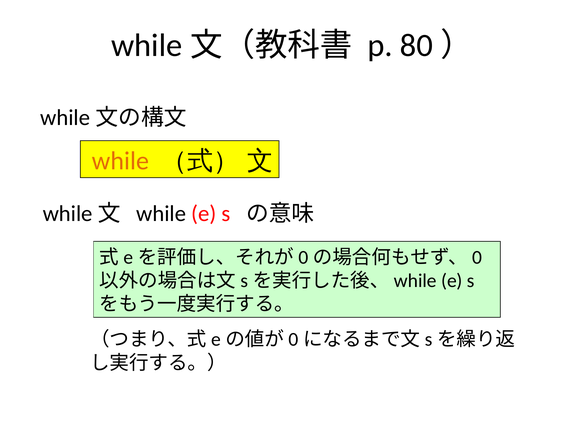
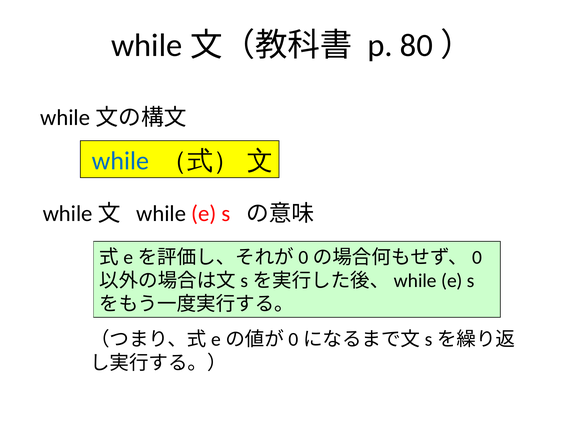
while at (121, 161) colour: orange -> blue
